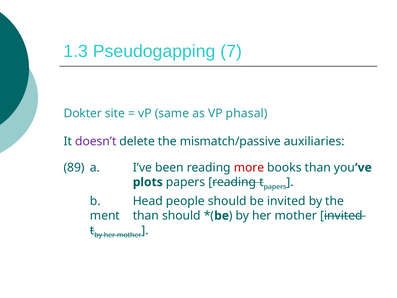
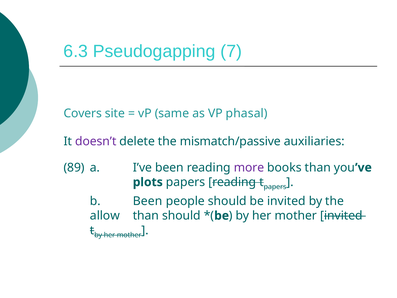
1.3: 1.3 -> 6.3
Dokter: Dokter -> Covers
more colour: red -> purple
b Head: Head -> Been
ment: ment -> allow
